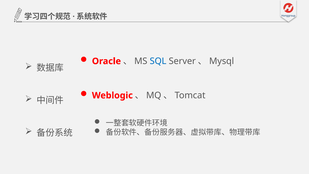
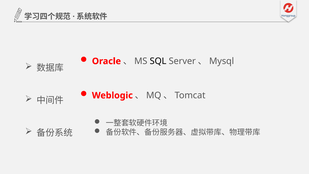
SQL colour: blue -> black
